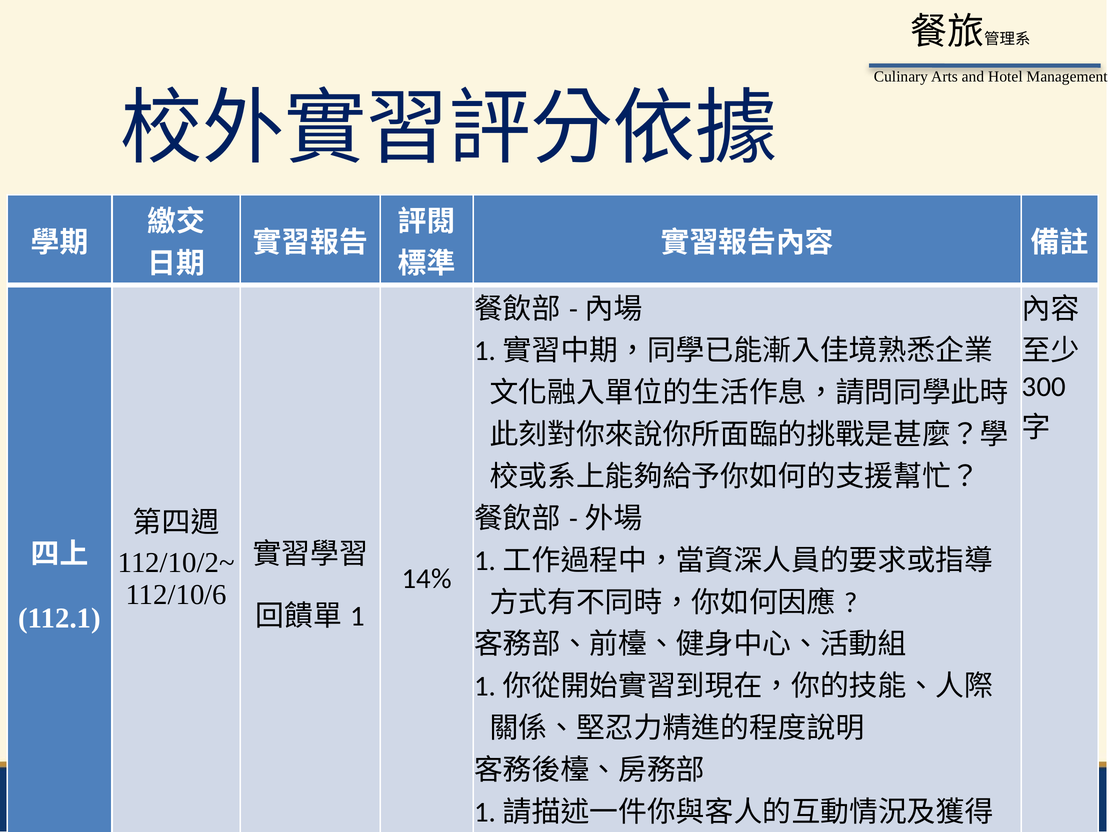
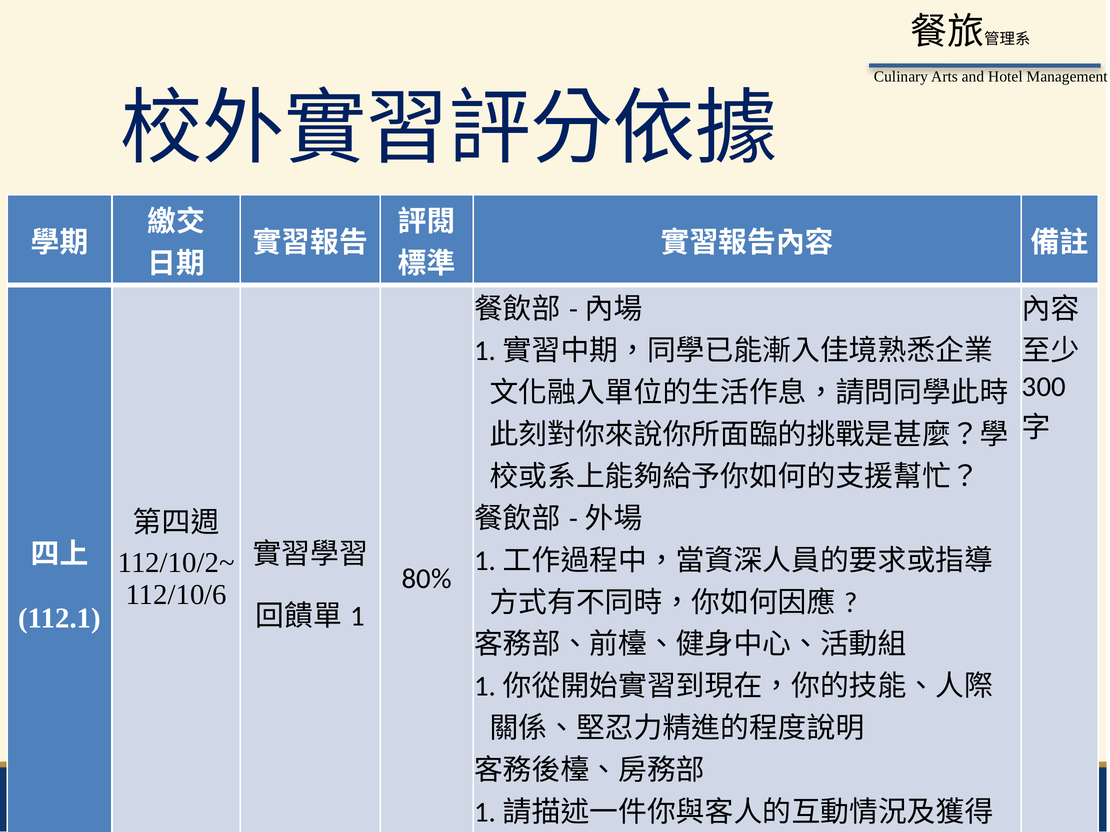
14%: 14% -> 80%
